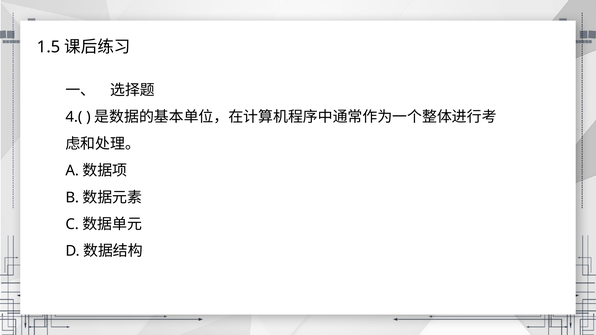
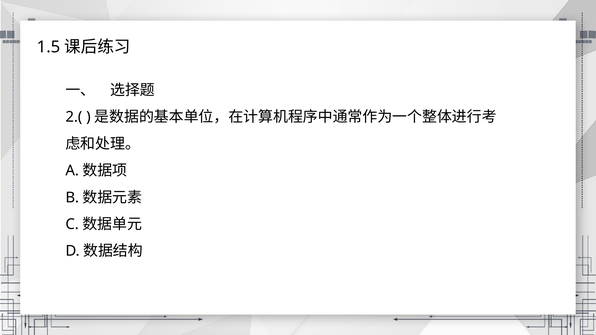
4.(: 4.( -> 2.(
